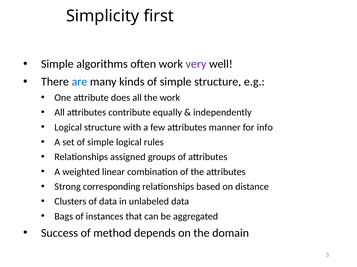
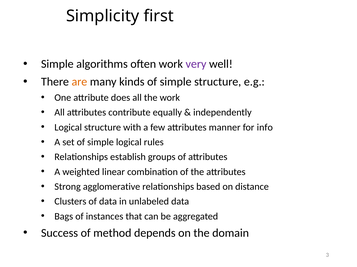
are colour: blue -> orange
assigned: assigned -> establish
corresponding: corresponding -> agglomerative
